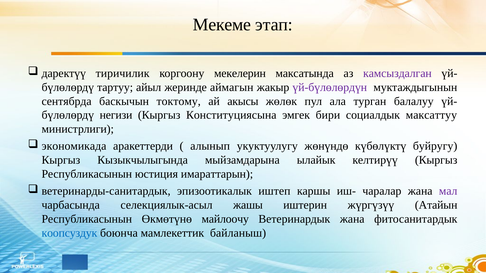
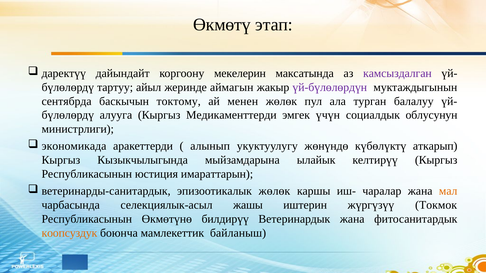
Мекеме: Мекеме -> Өкмөтү
тиричилик: тиричилик -> дайындайт
акысы: акысы -> менен
негизи: негизи -> алууга
Конституциясына: Конституциясына -> Медикаменттерди
бири: бири -> үчүн
максаттуу: максаттуу -> облусунун
буйругу: буйругу -> аткарып
эпизоотикалык иштеп: иштеп -> жөлөк
мал colour: purple -> orange
Атайын: Атайын -> Токмок
майлоочу: майлоочу -> билдирүү
коопсуздук colour: blue -> orange
